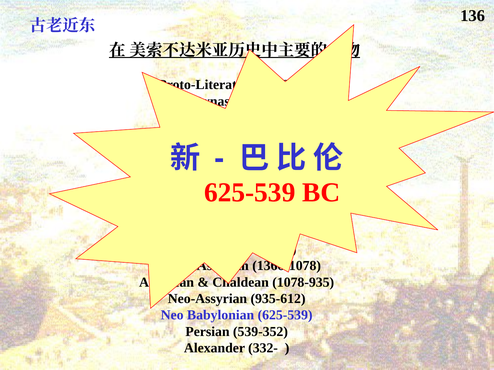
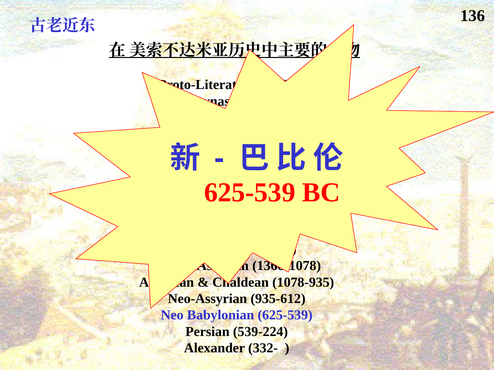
539-352: 539-352 -> 539-224
